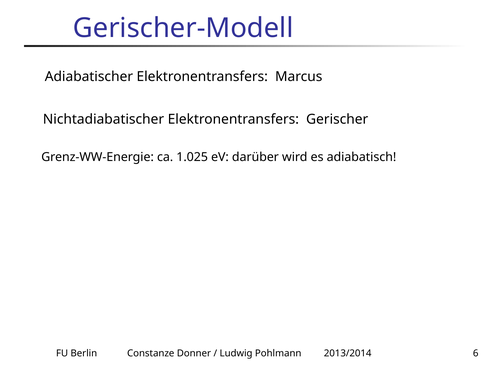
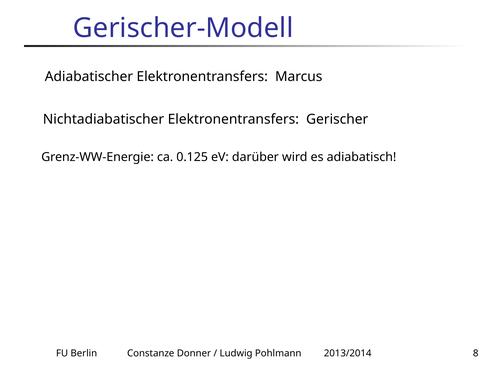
1.025: 1.025 -> 0.125
6: 6 -> 8
